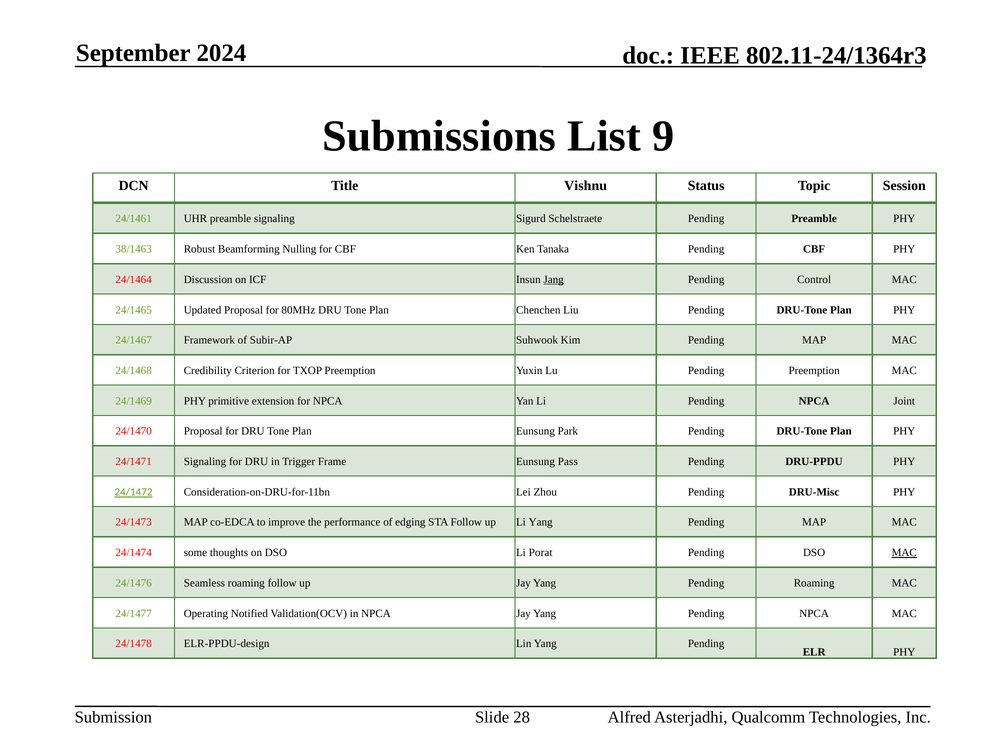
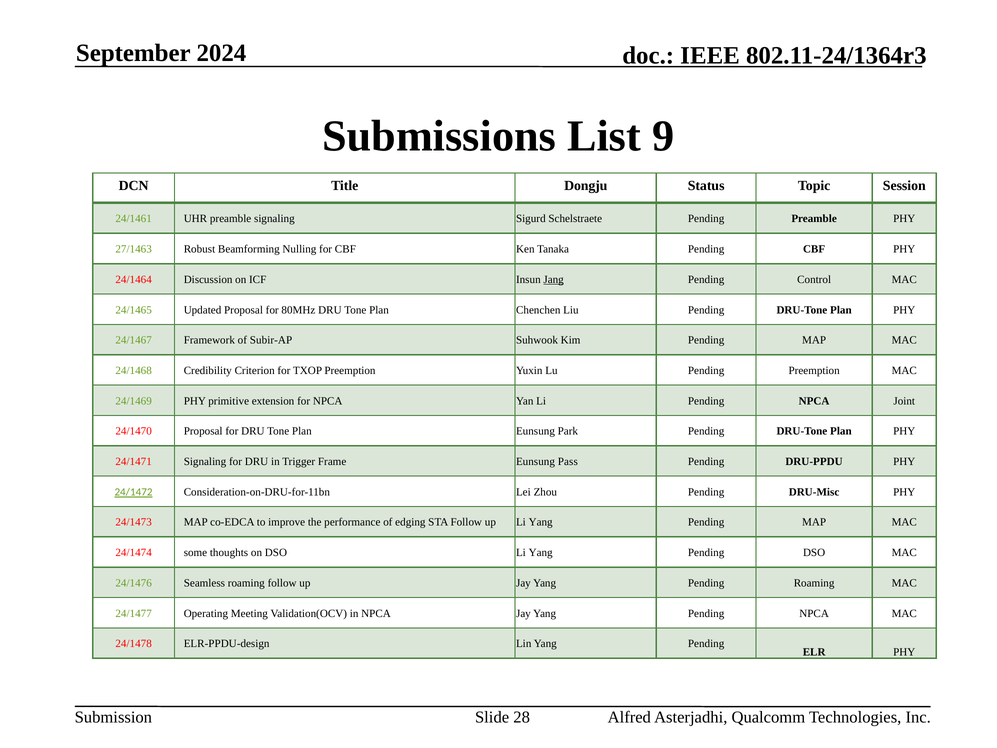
Vishnu: Vishnu -> Dongju
38/1463: 38/1463 -> 27/1463
DSO Li Porat: Porat -> Yang
MAC at (904, 553) underline: present -> none
Notified: Notified -> Meeting
